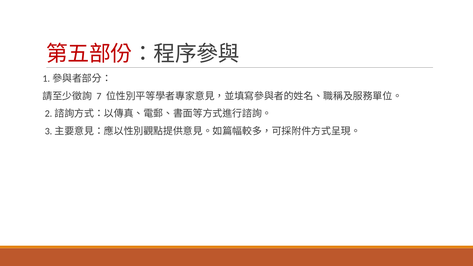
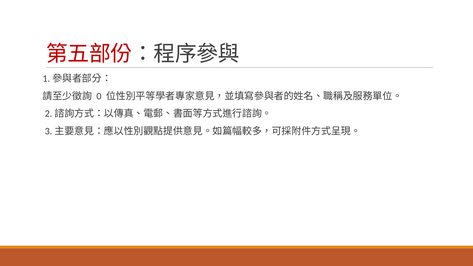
7: 7 -> 0
